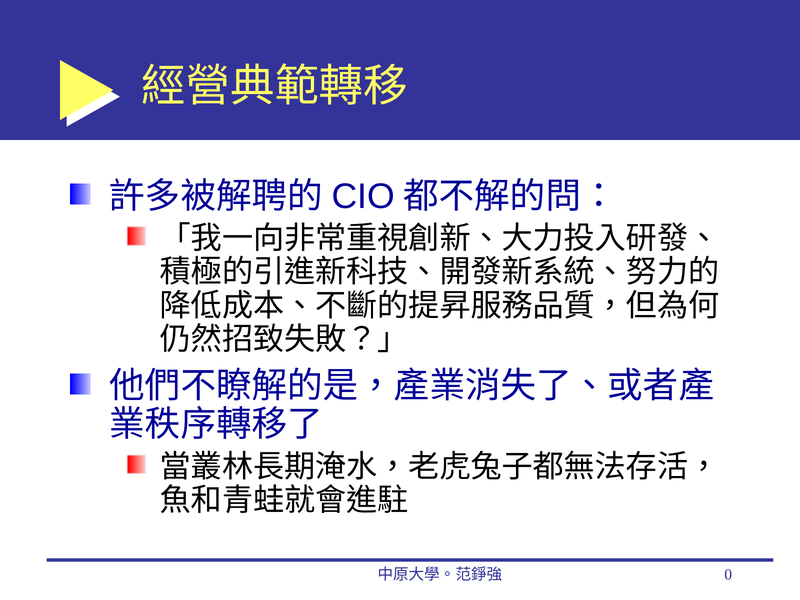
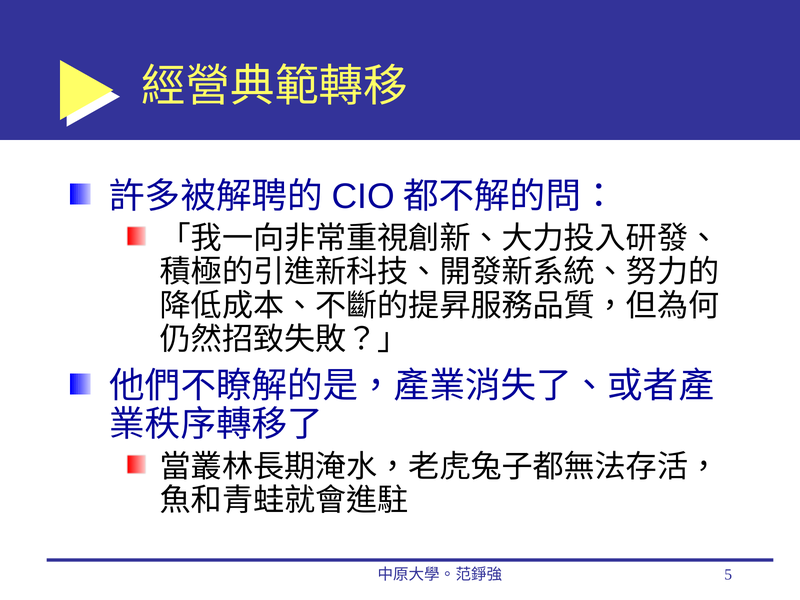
0: 0 -> 5
